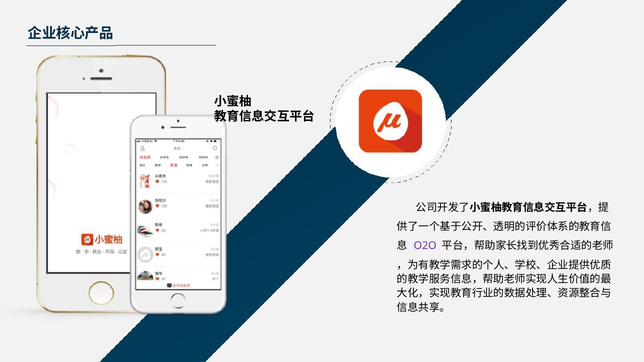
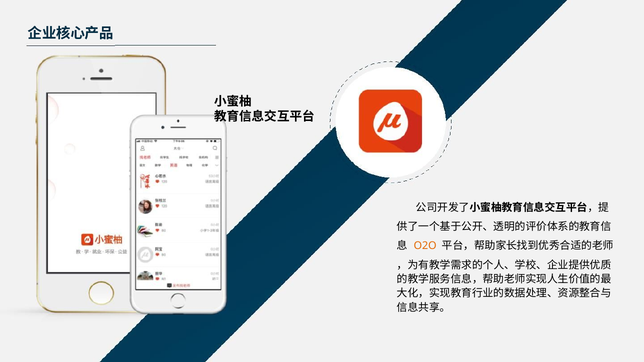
O2O colour: purple -> orange
